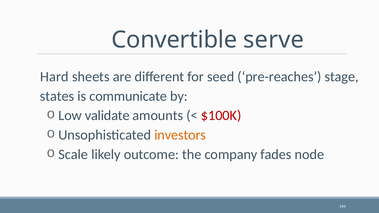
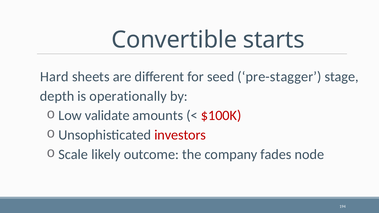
serve: serve -> starts
pre-reaches: pre-reaches -> pre-stagger
states: states -> depth
communicate: communicate -> operationally
investors colour: orange -> red
